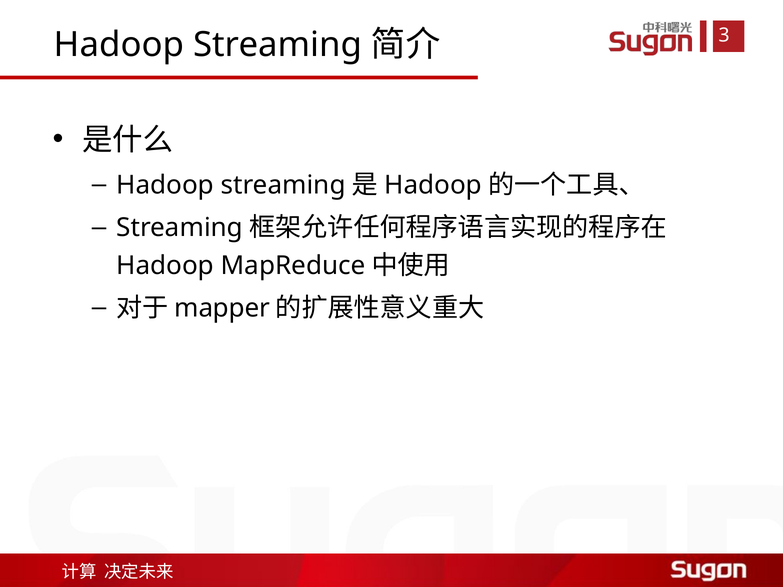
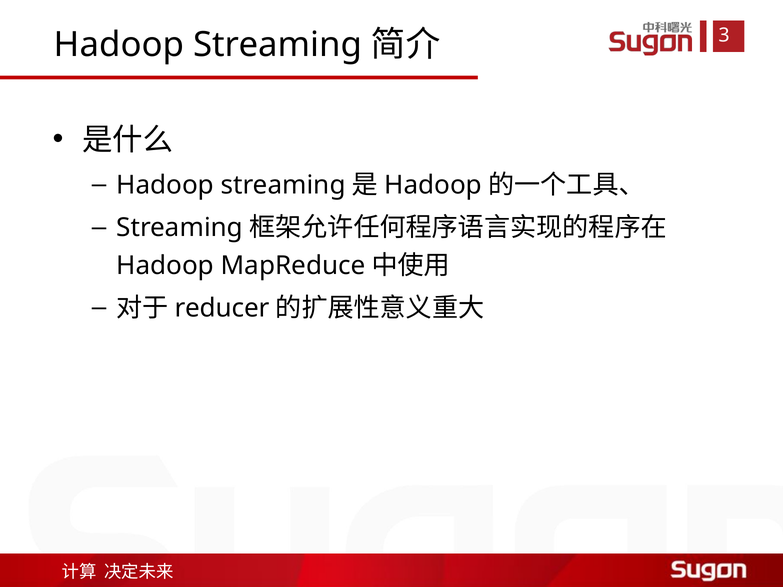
mapper: mapper -> reducer
